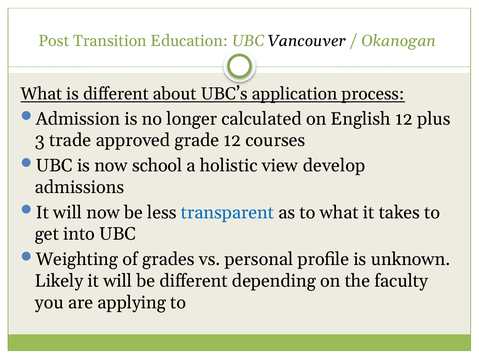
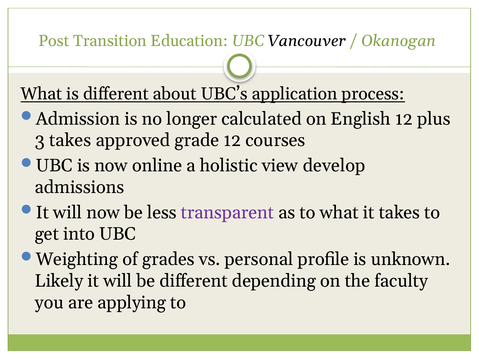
3 trade: trade -> takes
school: school -> online
transparent colour: blue -> purple
